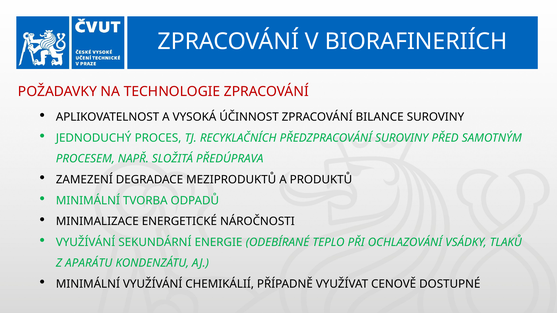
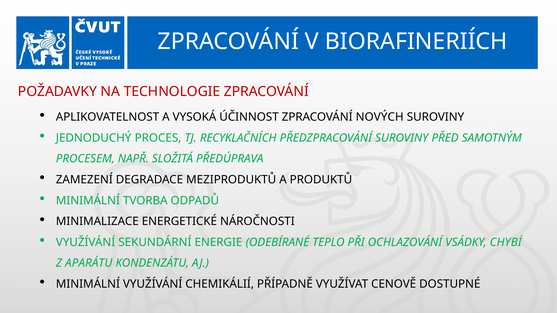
BILANCE: BILANCE -> NOVÝCH
TLAKŮ: TLAKŮ -> CHYBÍ
